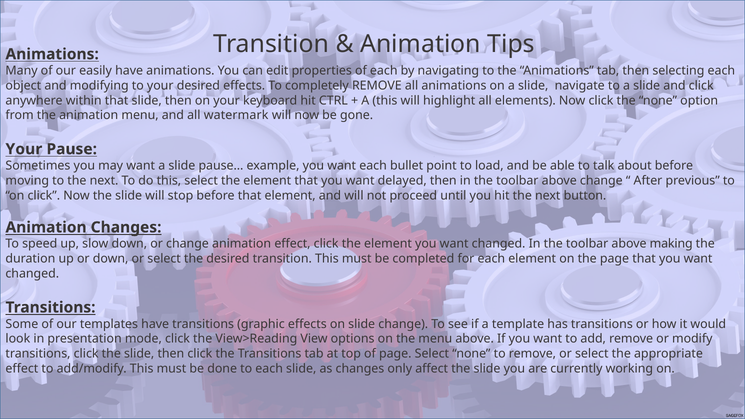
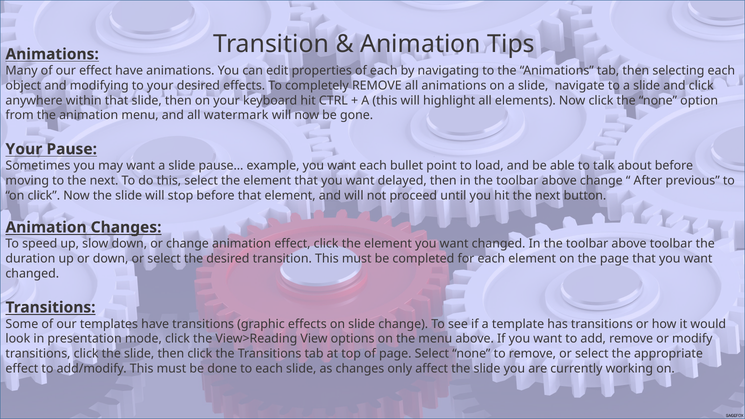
our easily: easily -> effect
above making: making -> toolbar
